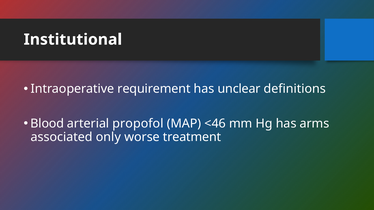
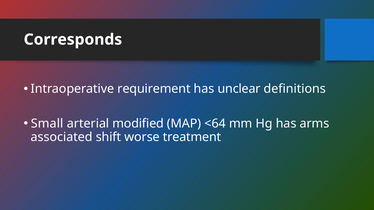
Institutional: Institutional -> Corresponds
Blood: Blood -> Small
propofol: propofol -> modified
<46: <46 -> <64
only: only -> shift
